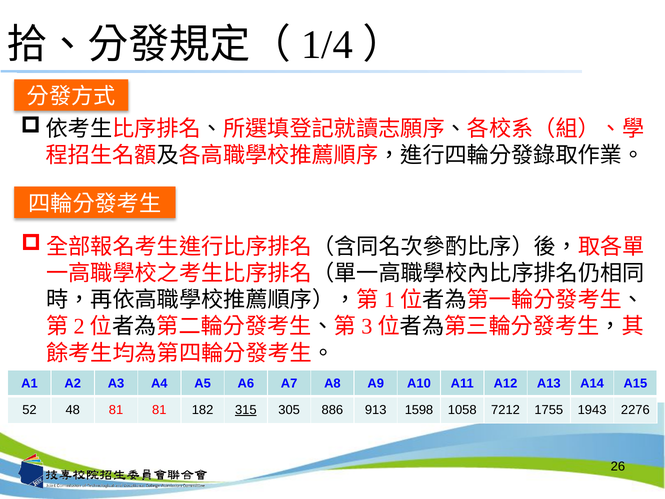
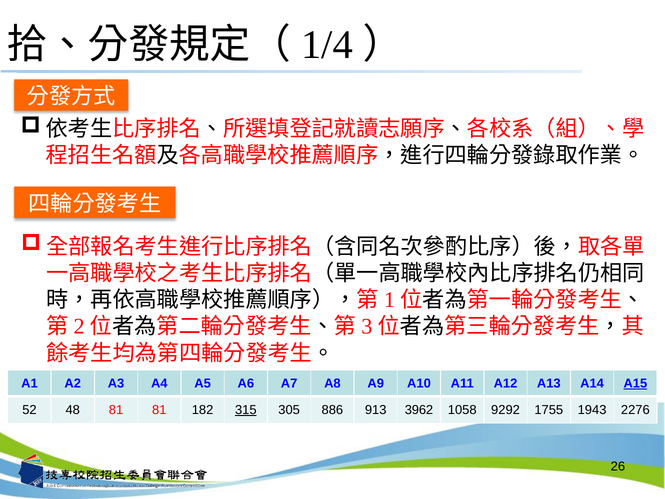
A15 underline: none -> present
1598: 1598 -> 3962
7212: 7212 -> 9292
